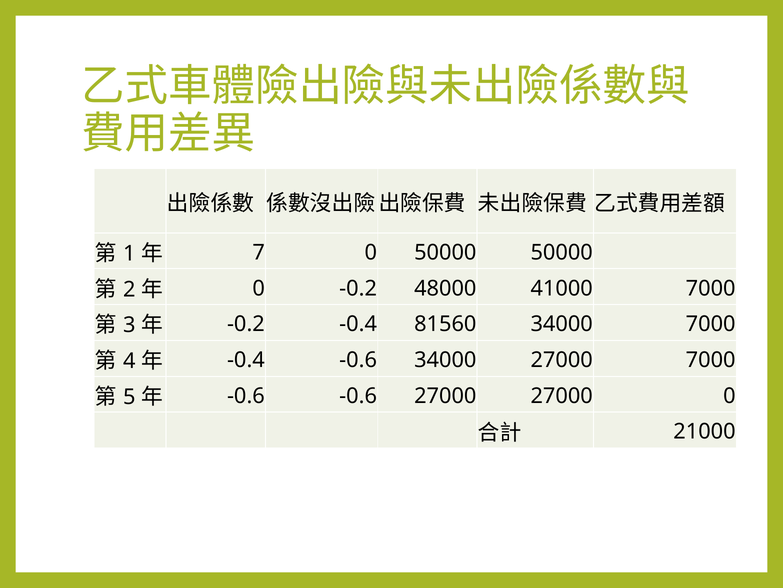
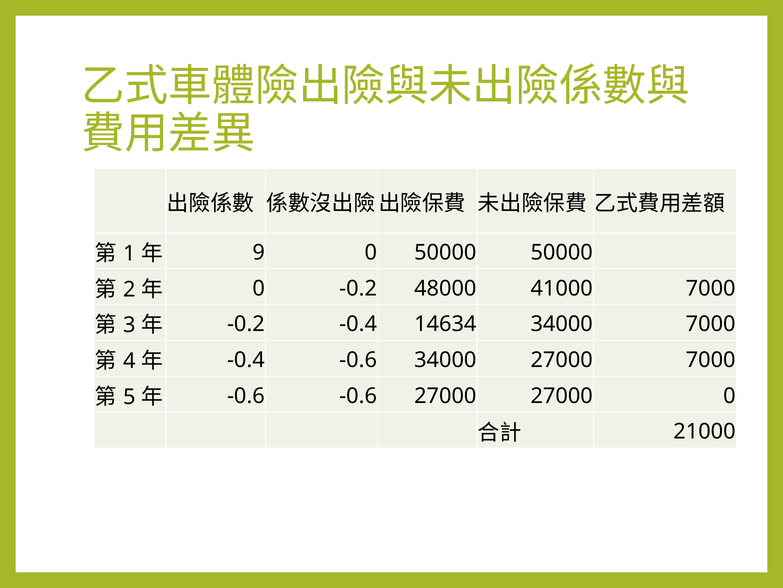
7: 7 -> 9
81560: 81560 -> 14634
